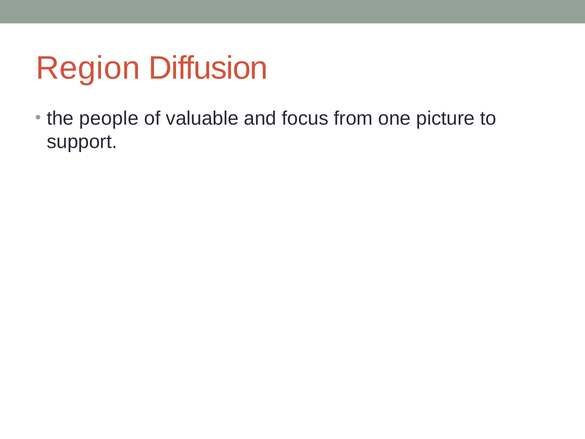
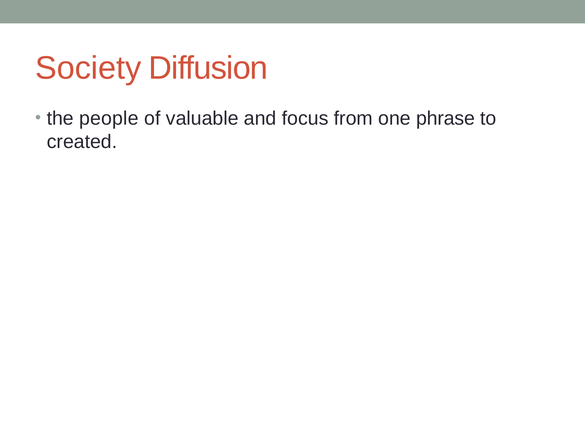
Region: Region -> Society
picture: picture -> phrase
support: support -> created
